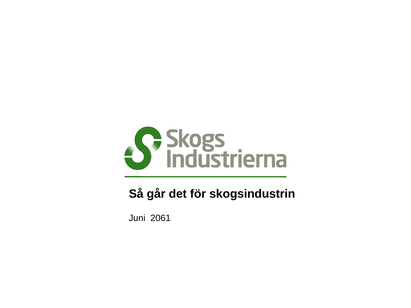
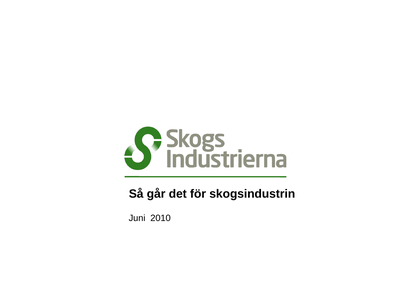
2061: 2061 -> 2010
